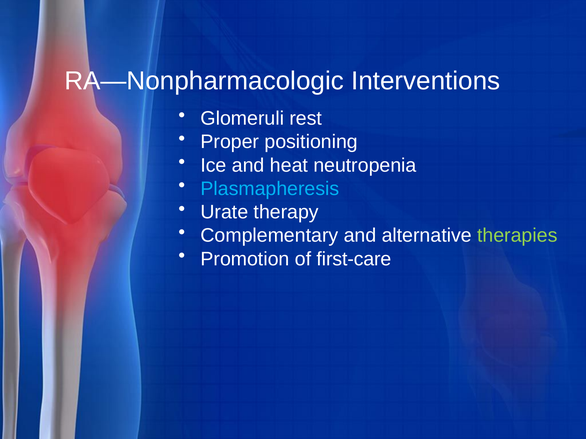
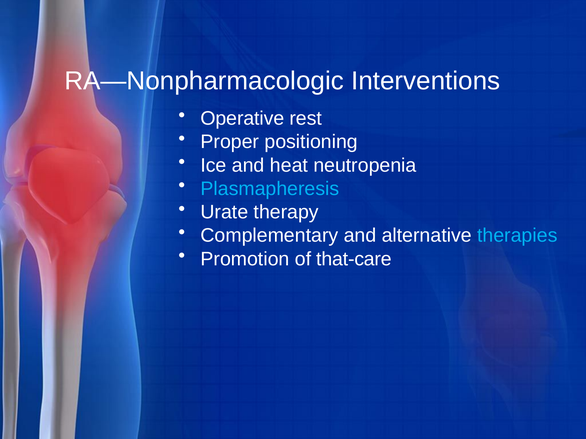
Glomeruli: Glomeruli -> Operative
therapies colour: light green -> light blue
first-care: first-care -> that-care
